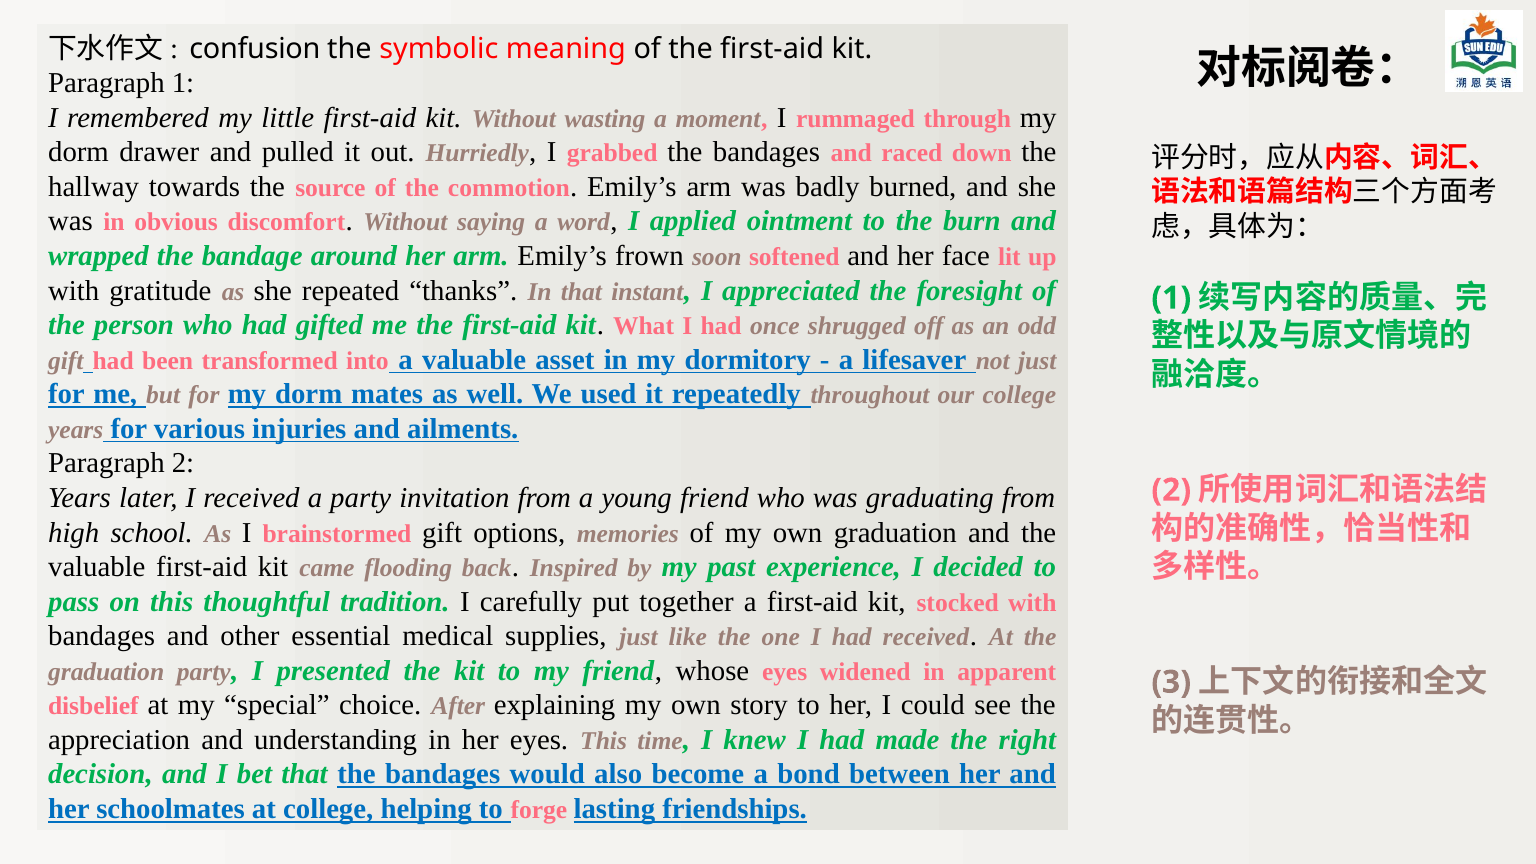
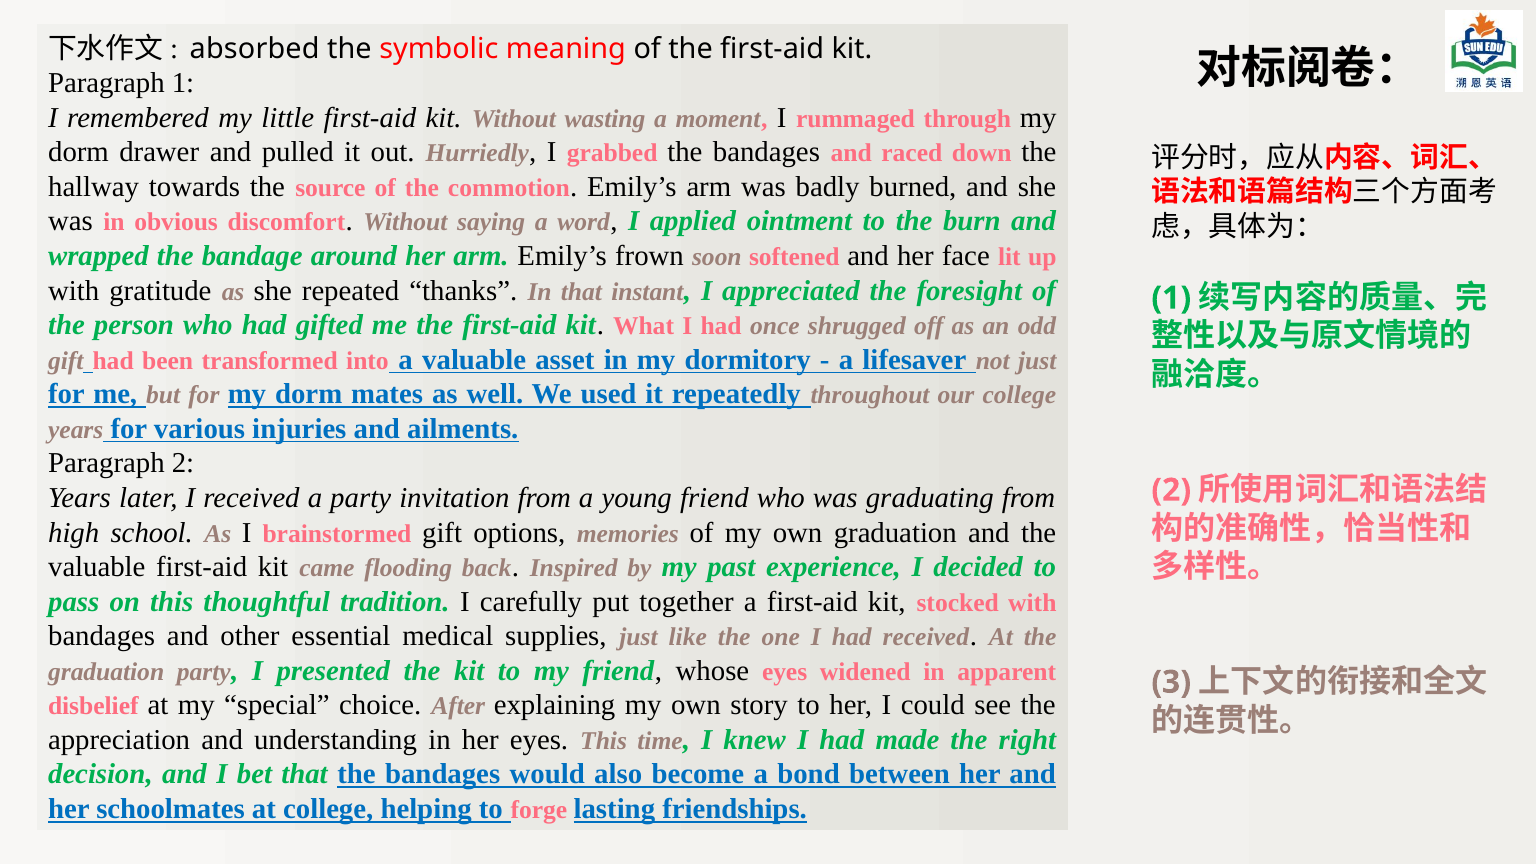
confusion: confusion -> absorbed
